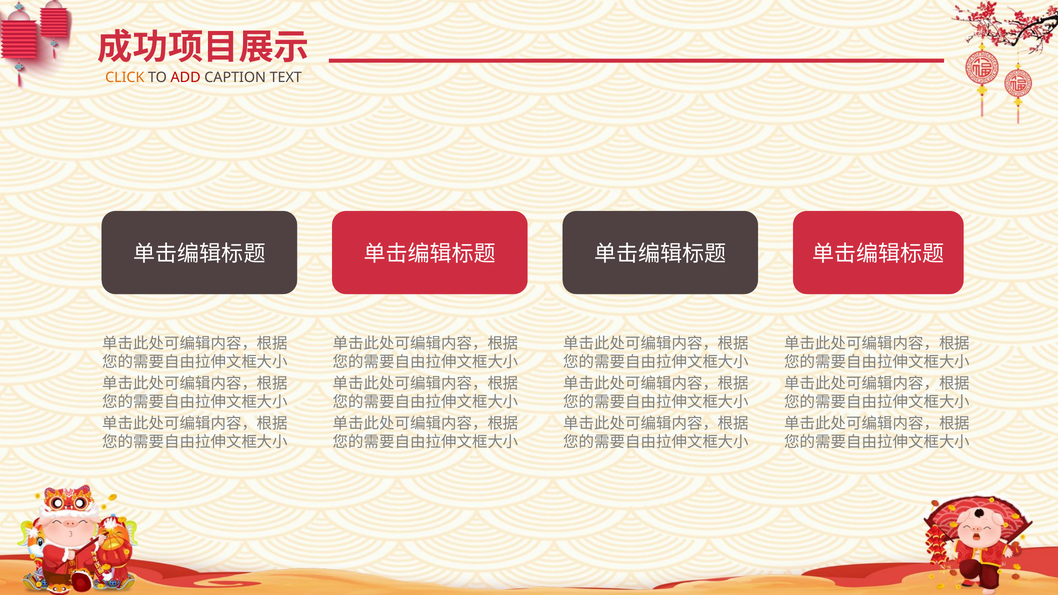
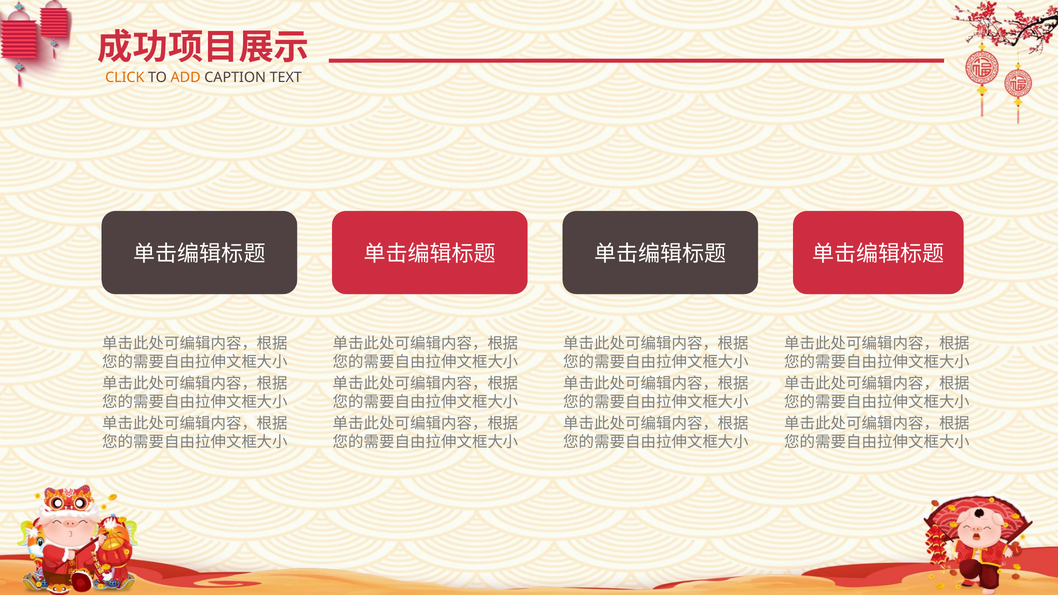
ADD colour: red -> orange
